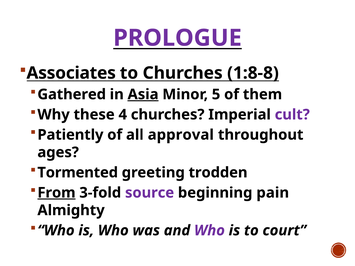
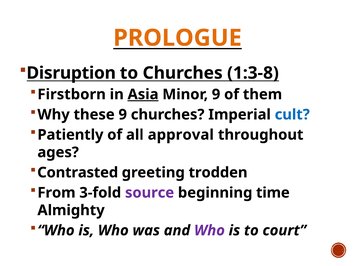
PROLOGUE colour: purple -> orange
Associates: Associates -> Disruption
1:8-8: 1:8-8 -> 1:3-8
Gathered: Gathered -> Firstborn
Minor 5: 5 -> 9
these 4: 4 -> 9
cult colour: purple -> blue
Tormented: Tormented -> Contrasted
From underline: present -> none
pain: pain -> time
